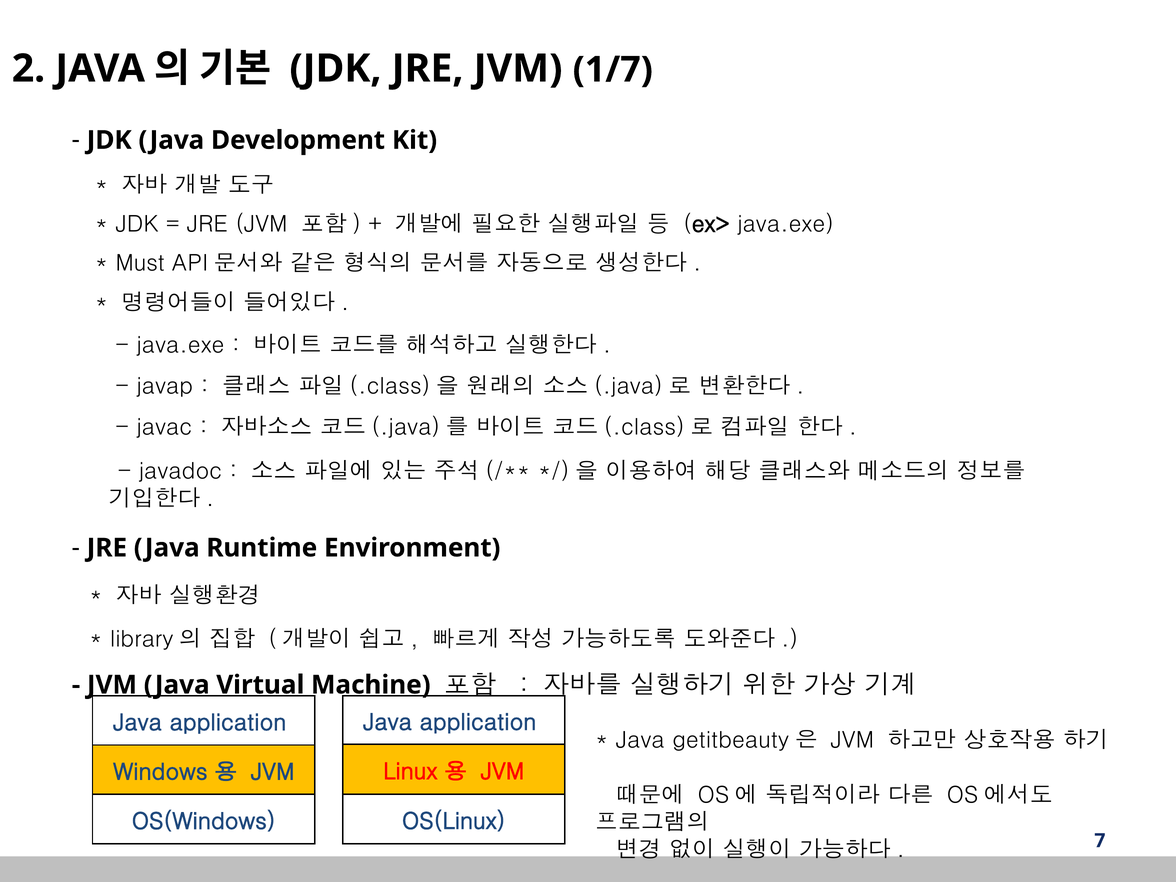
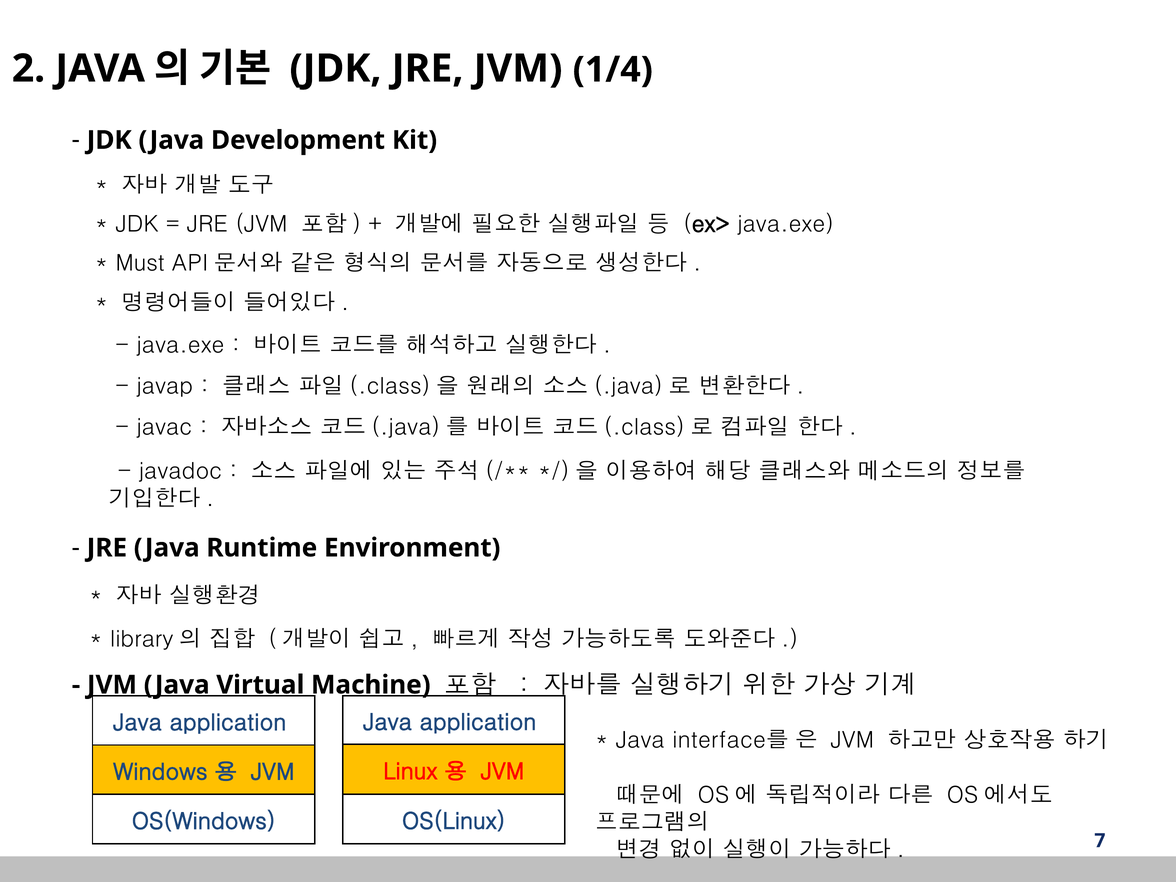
1/7: 1/7 -> 1/4
getitbeauty: getitbeauty -> interface를
